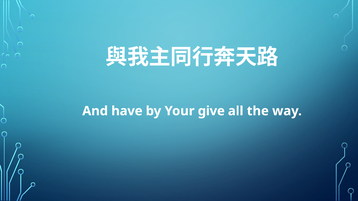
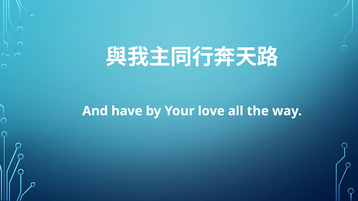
give: give -> love
